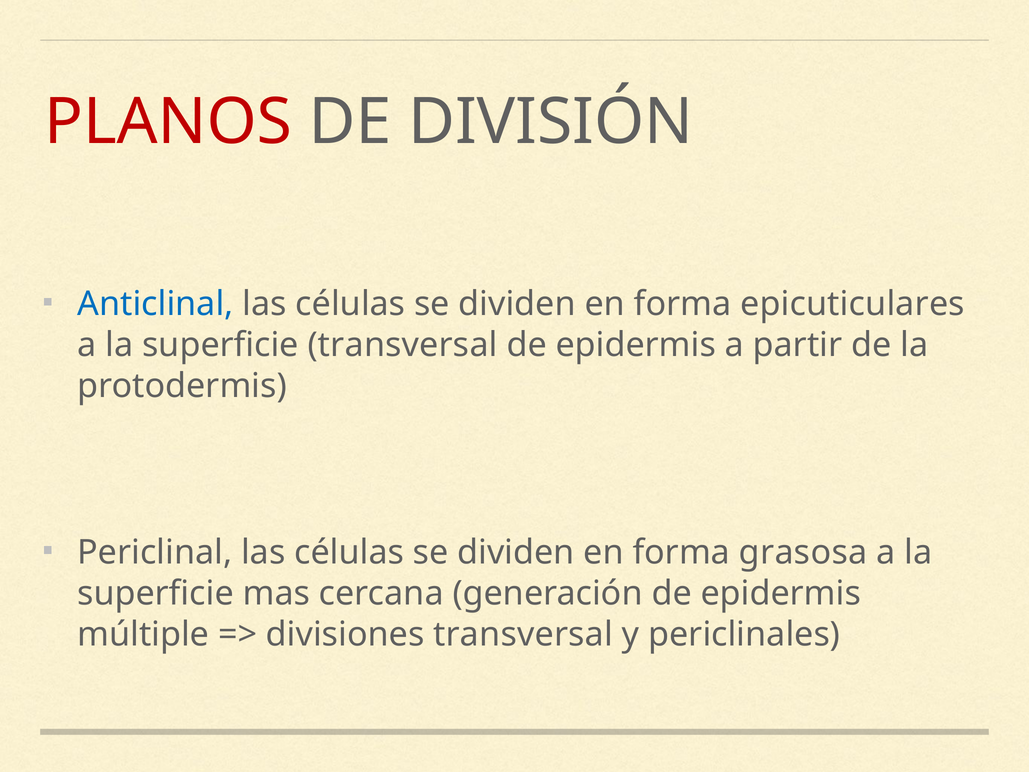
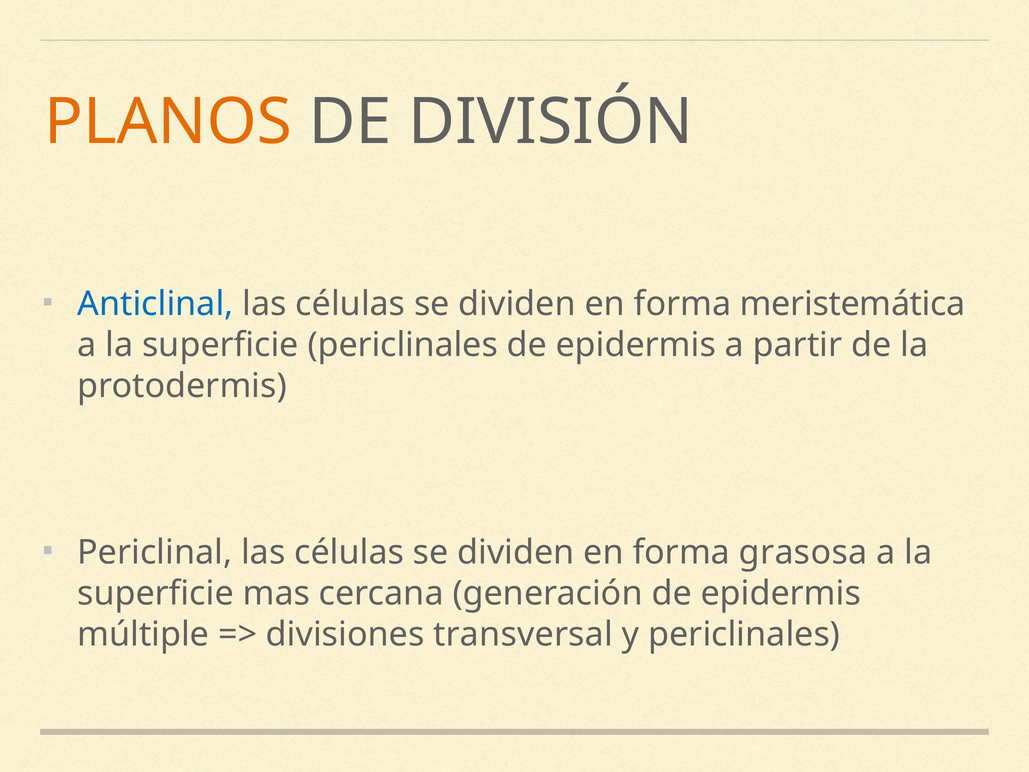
PLANOS colour: red -> orange
epicuticulares: epicuticulares -> meristemática
superficie transversal: transversal -> periclinales
